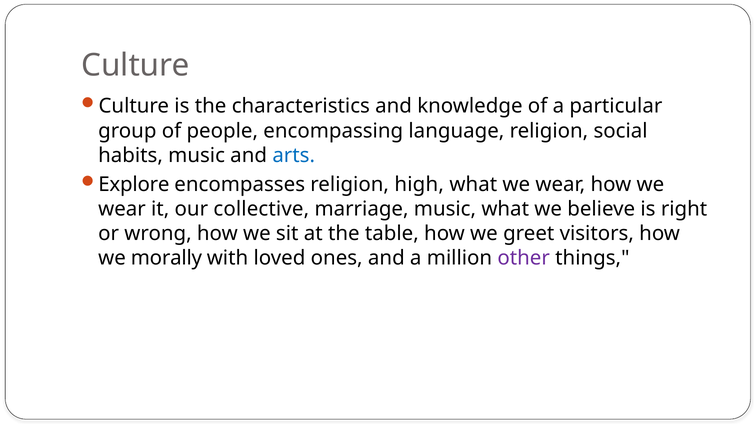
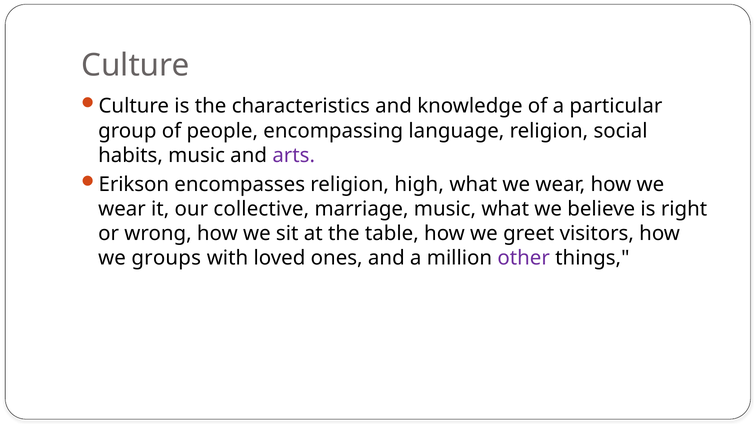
arts colour: blue -> purple
Explore: Explore -> Erikson
morally: morally -> groups
